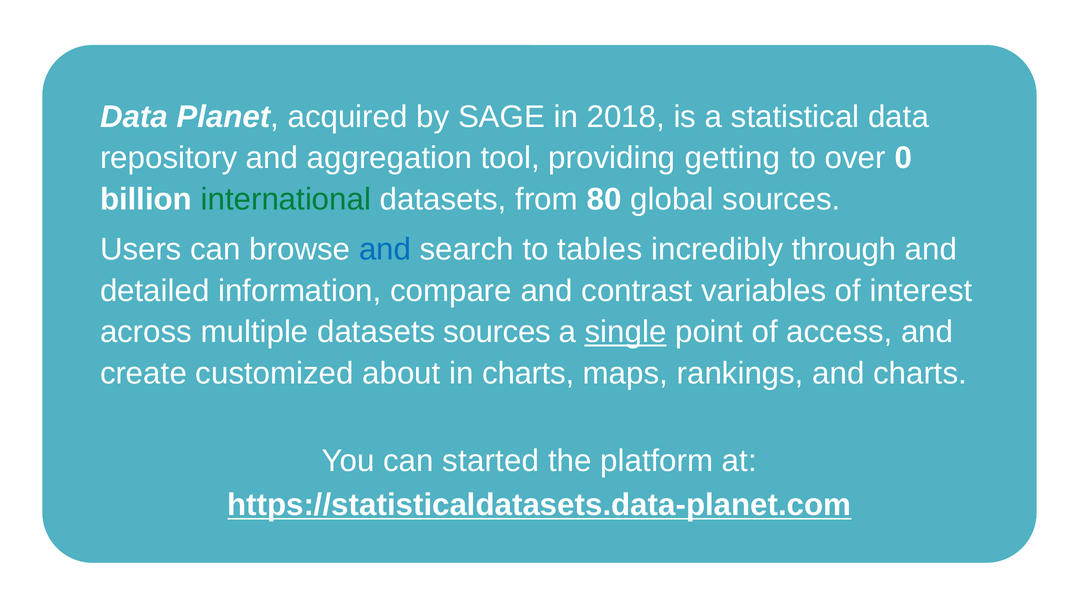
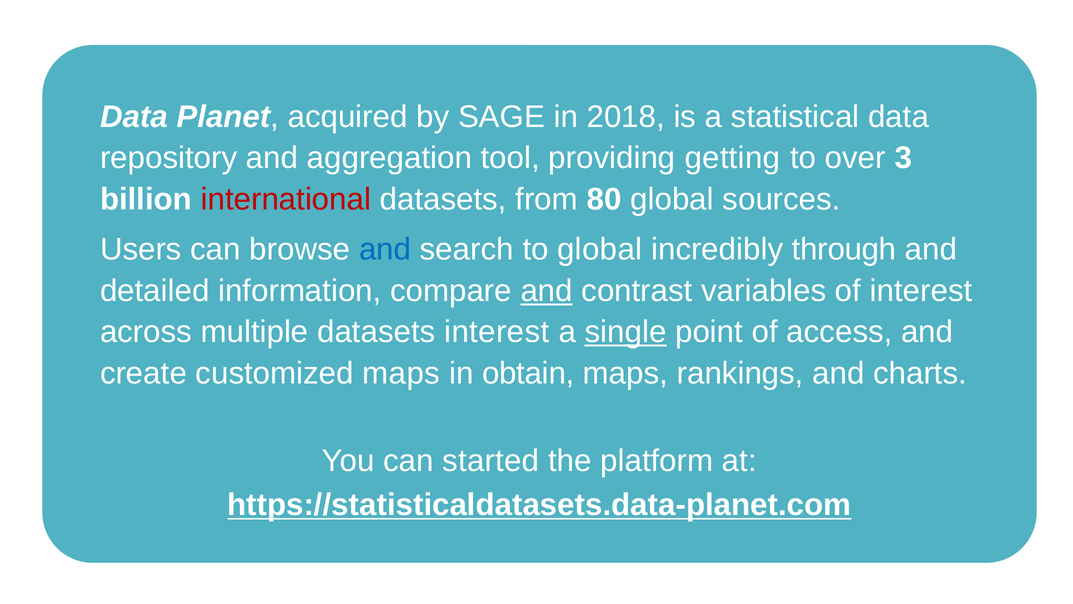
0: 0 -> 3
international colour: green -> red
to tables: tables -> global
and at (547, 291) underline: none -> present
datasets sources: sources -> interest
customized about: about -> maps
in charts: charts -> obtain
